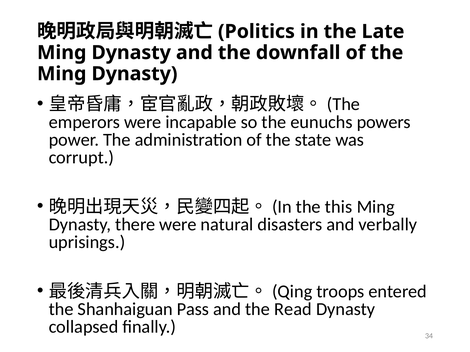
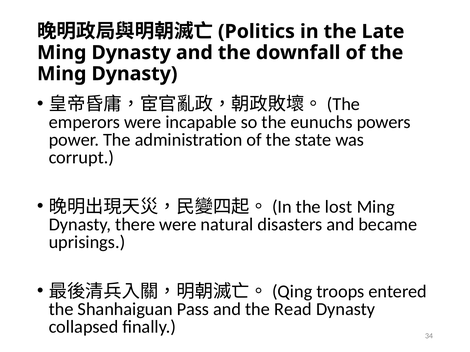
this: this -> lost
verbally: verbally -> became
